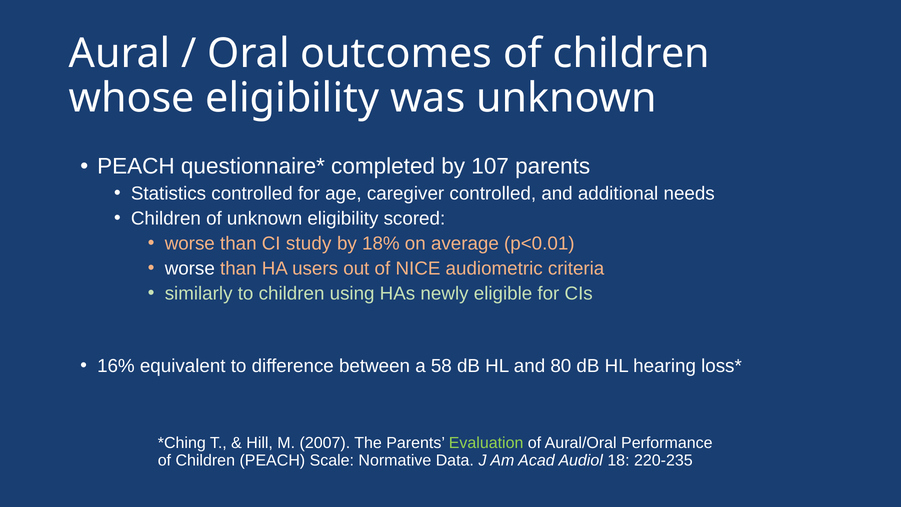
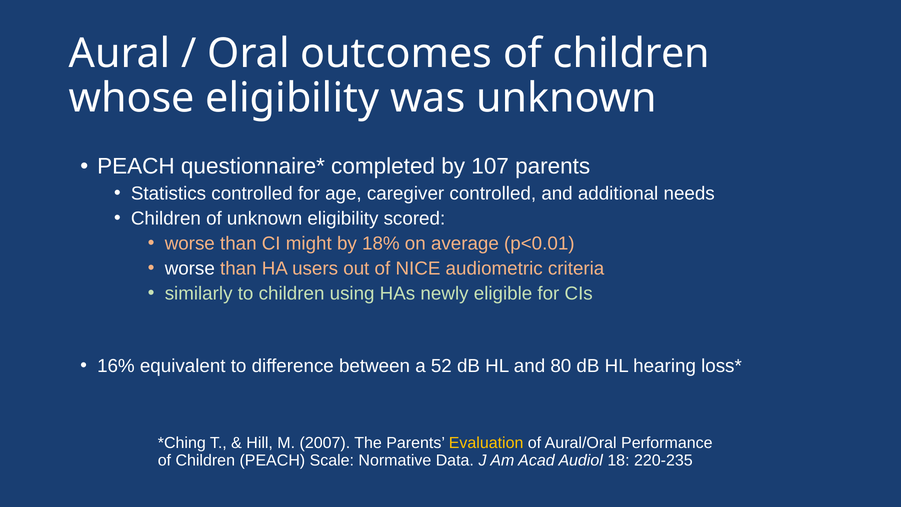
study: study -> might
58: 58 -> 52
Evaluation colour: light green -> yellow
